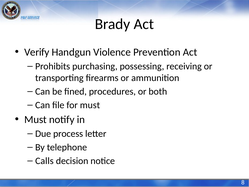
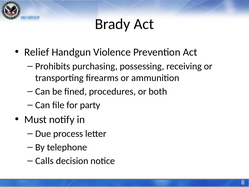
Verify: Verify -> Relief
for must: must -> party
